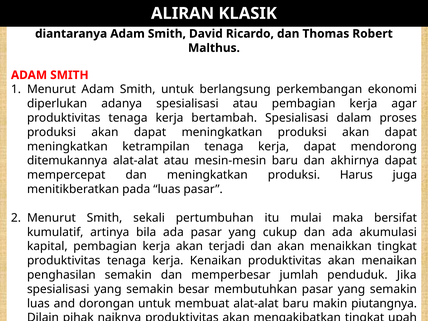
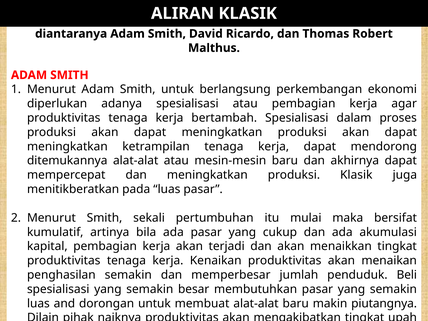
produksi Harus: Harus -> Klasik
Jika: Jika -> Beli
